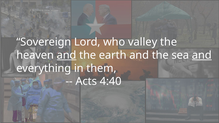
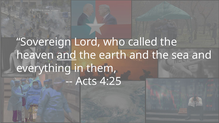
valley: valley -> called
and at (202, 55) underline: present -> none
4:40: 4:40 -> 4:25
